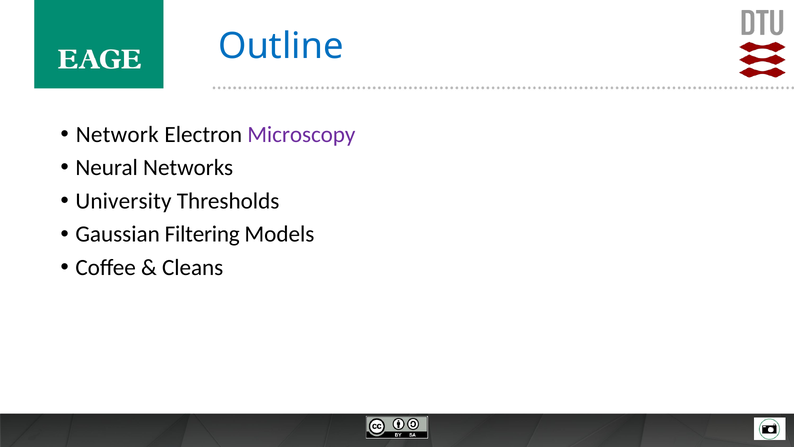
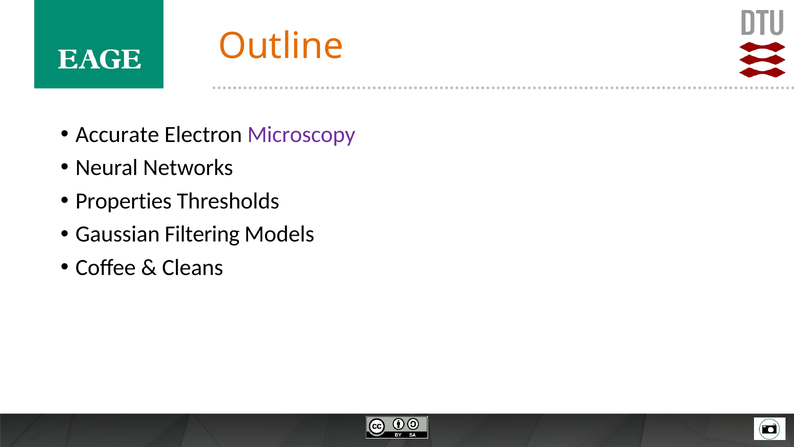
Outline colour: blue -> orange
Network: Network -> Accurate
University: University -> Properties
